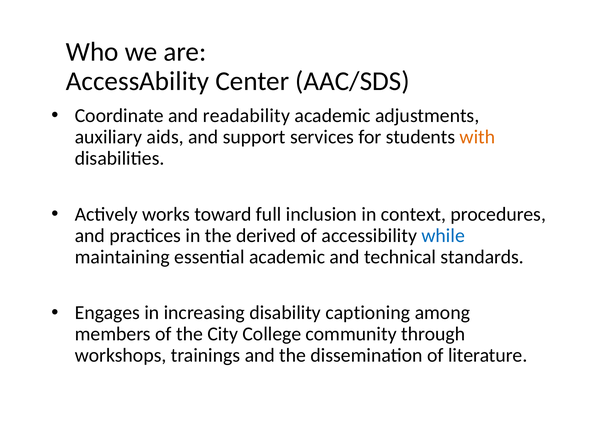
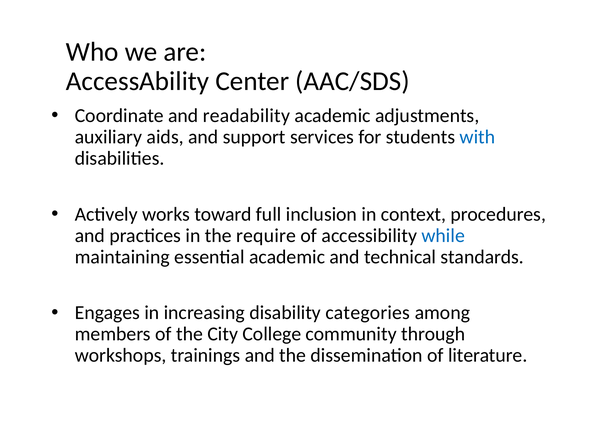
with colour: orange -> blue
derived: derived -> require
captioning: captioning -> categories
